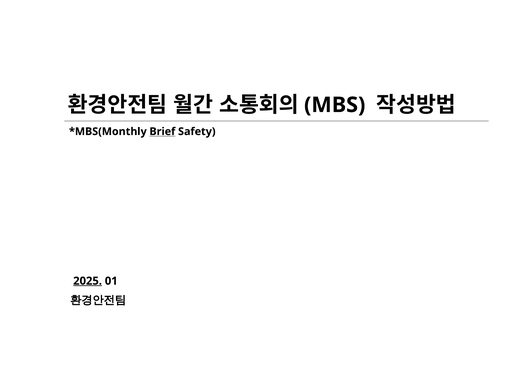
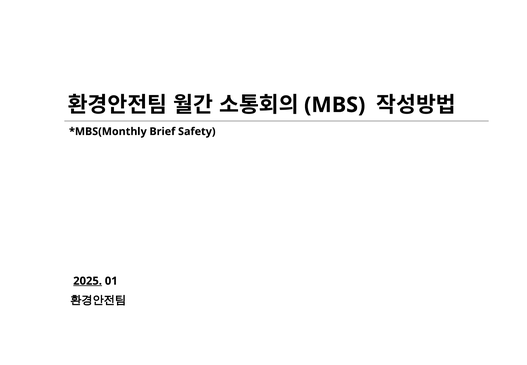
Brief underline: present -> none
